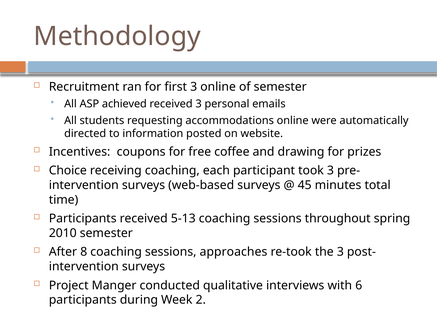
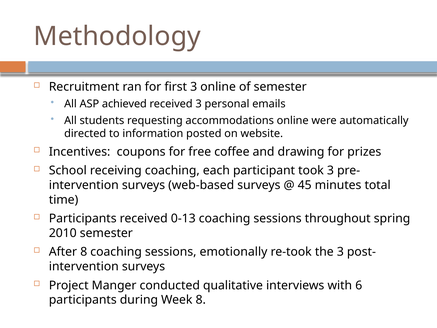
Choice: Choice -> School
5-13: 5-13 -> 0-13
approaches: approaches -> emotionally
Week 2: 2 -> 8
